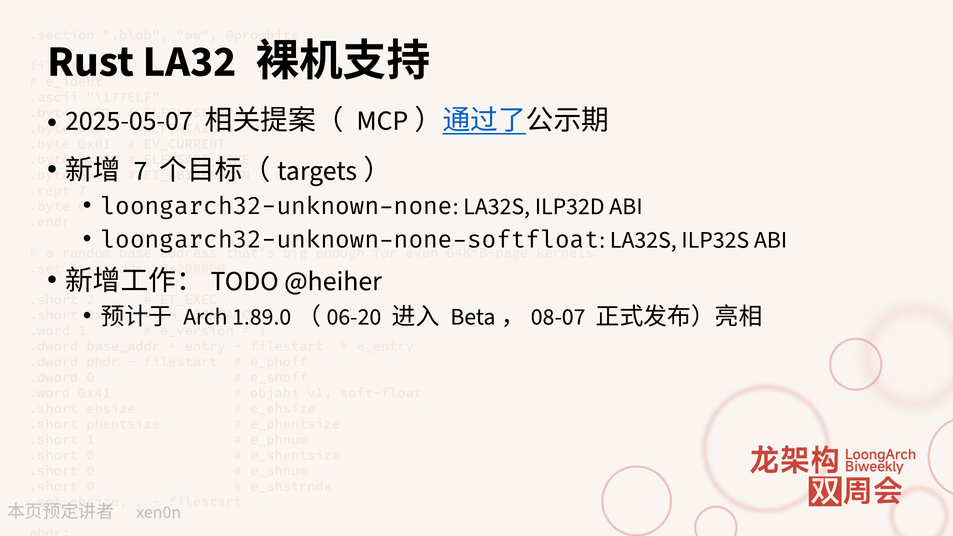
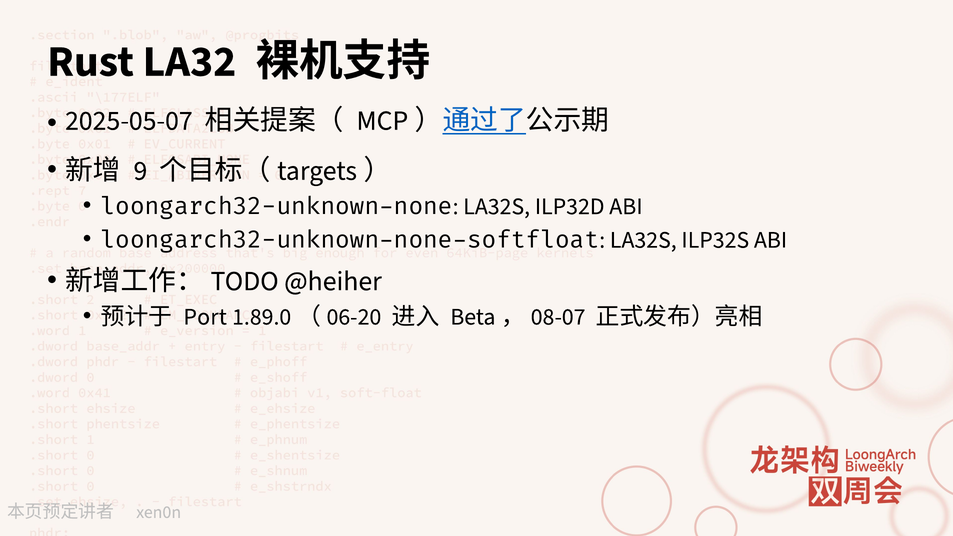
7: 7 -> 9
Arch: Arch -> Port
